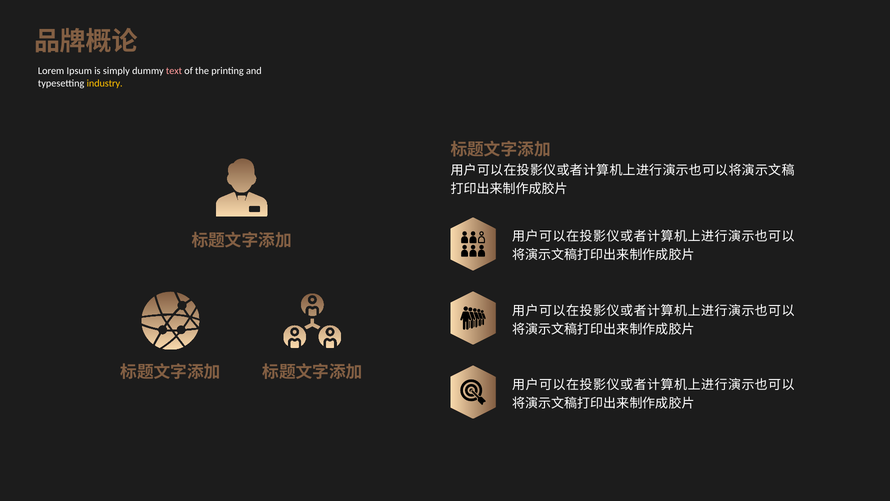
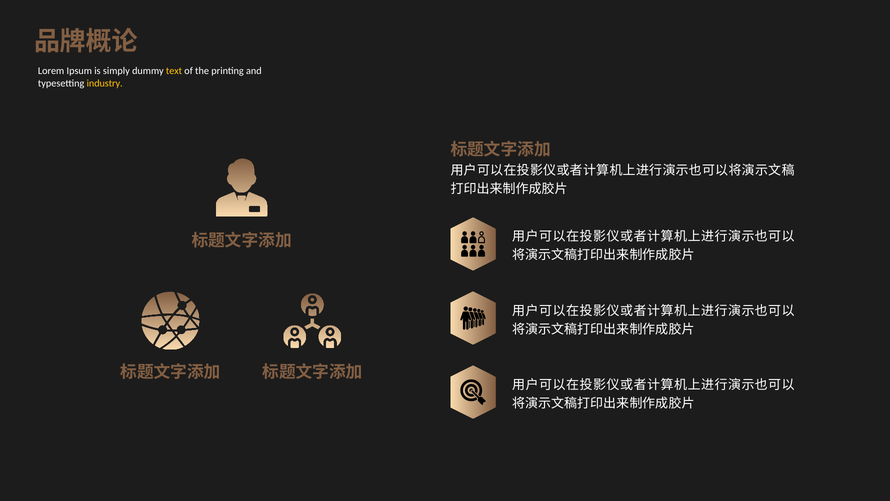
text colour: pink -> yellow
